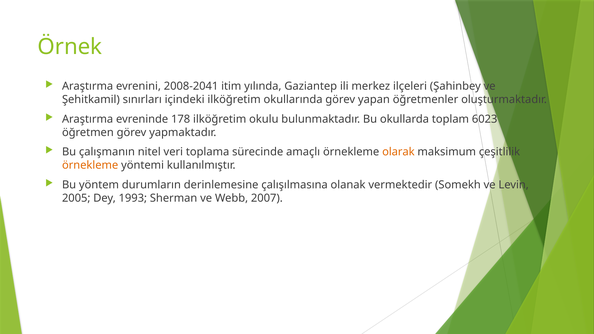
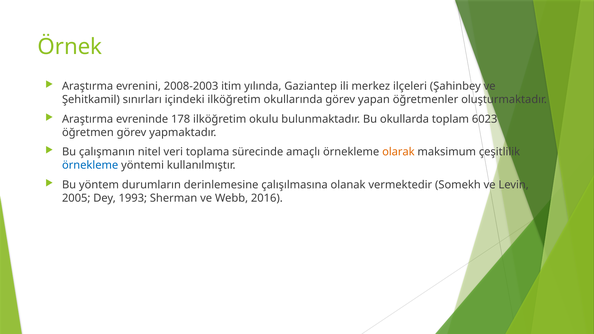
2008-2041: 2008-2041 -> 2008-2003
örnekleme at (90, 165) colour: orange -> blue
2007: 2007 -> 2016
